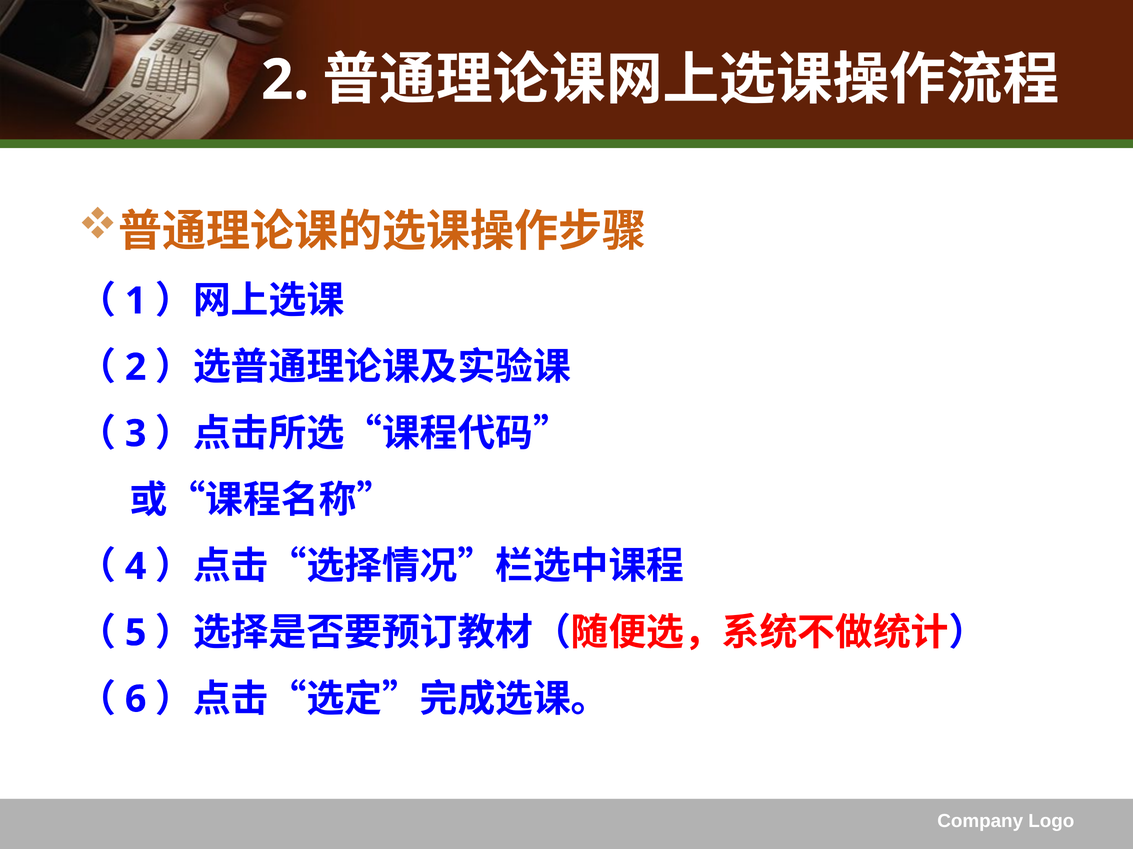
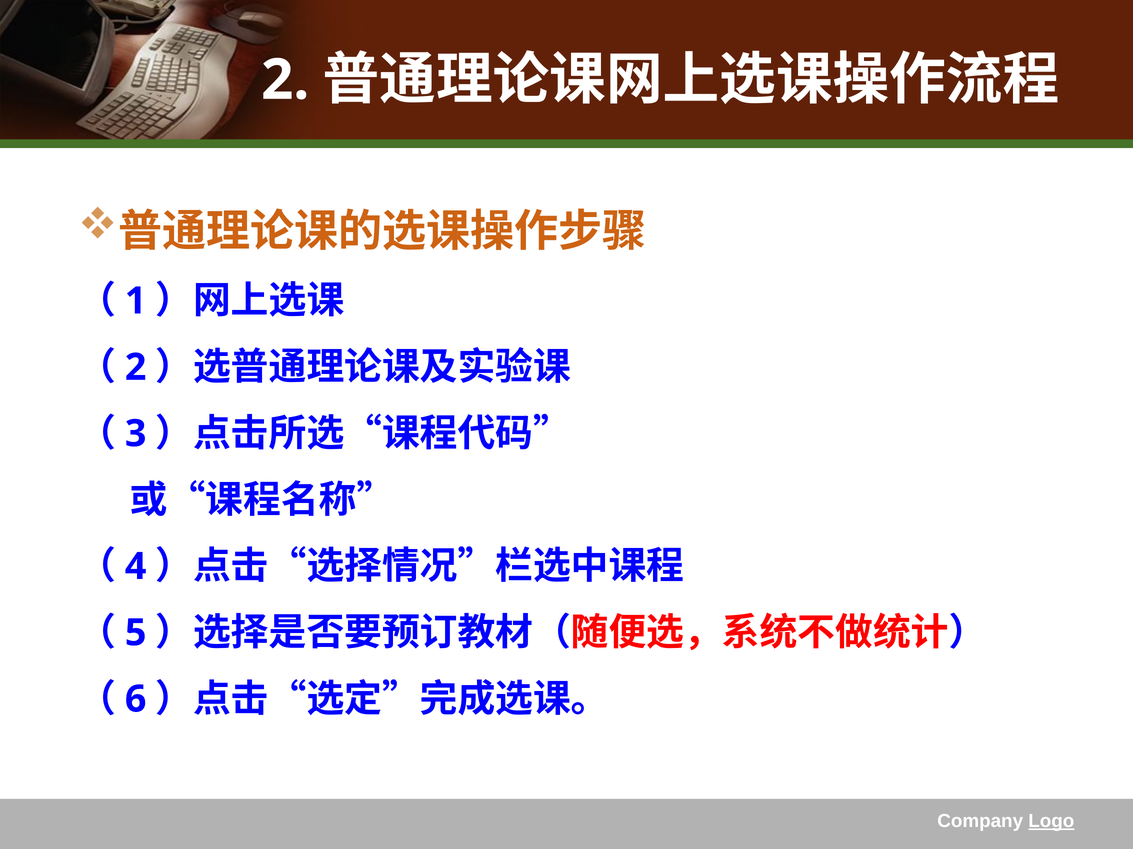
Logo underline: none -> present
